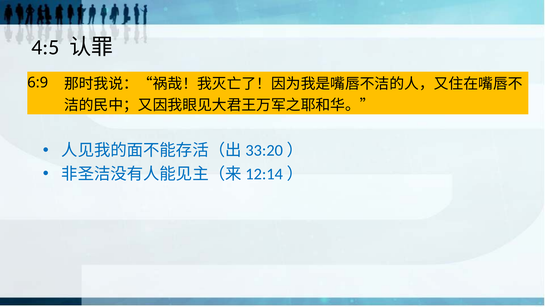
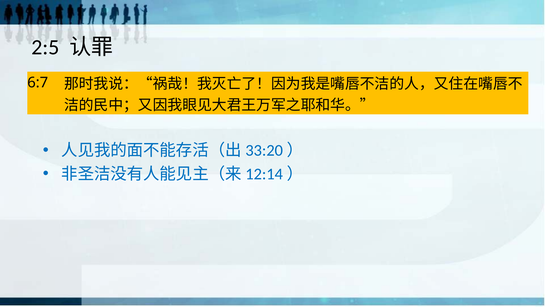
4:5: 4:5 -> 2:5
6:9: 6:9 -> 6:7
